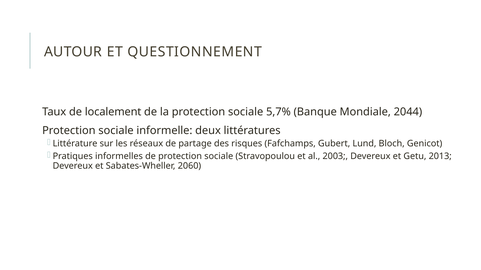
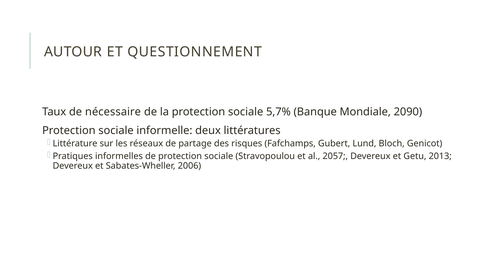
localement: localement -> nécessaire
2044: 2044 -> 2090
2003: 2003 -> 2057
2060: 2060 -> 2006
